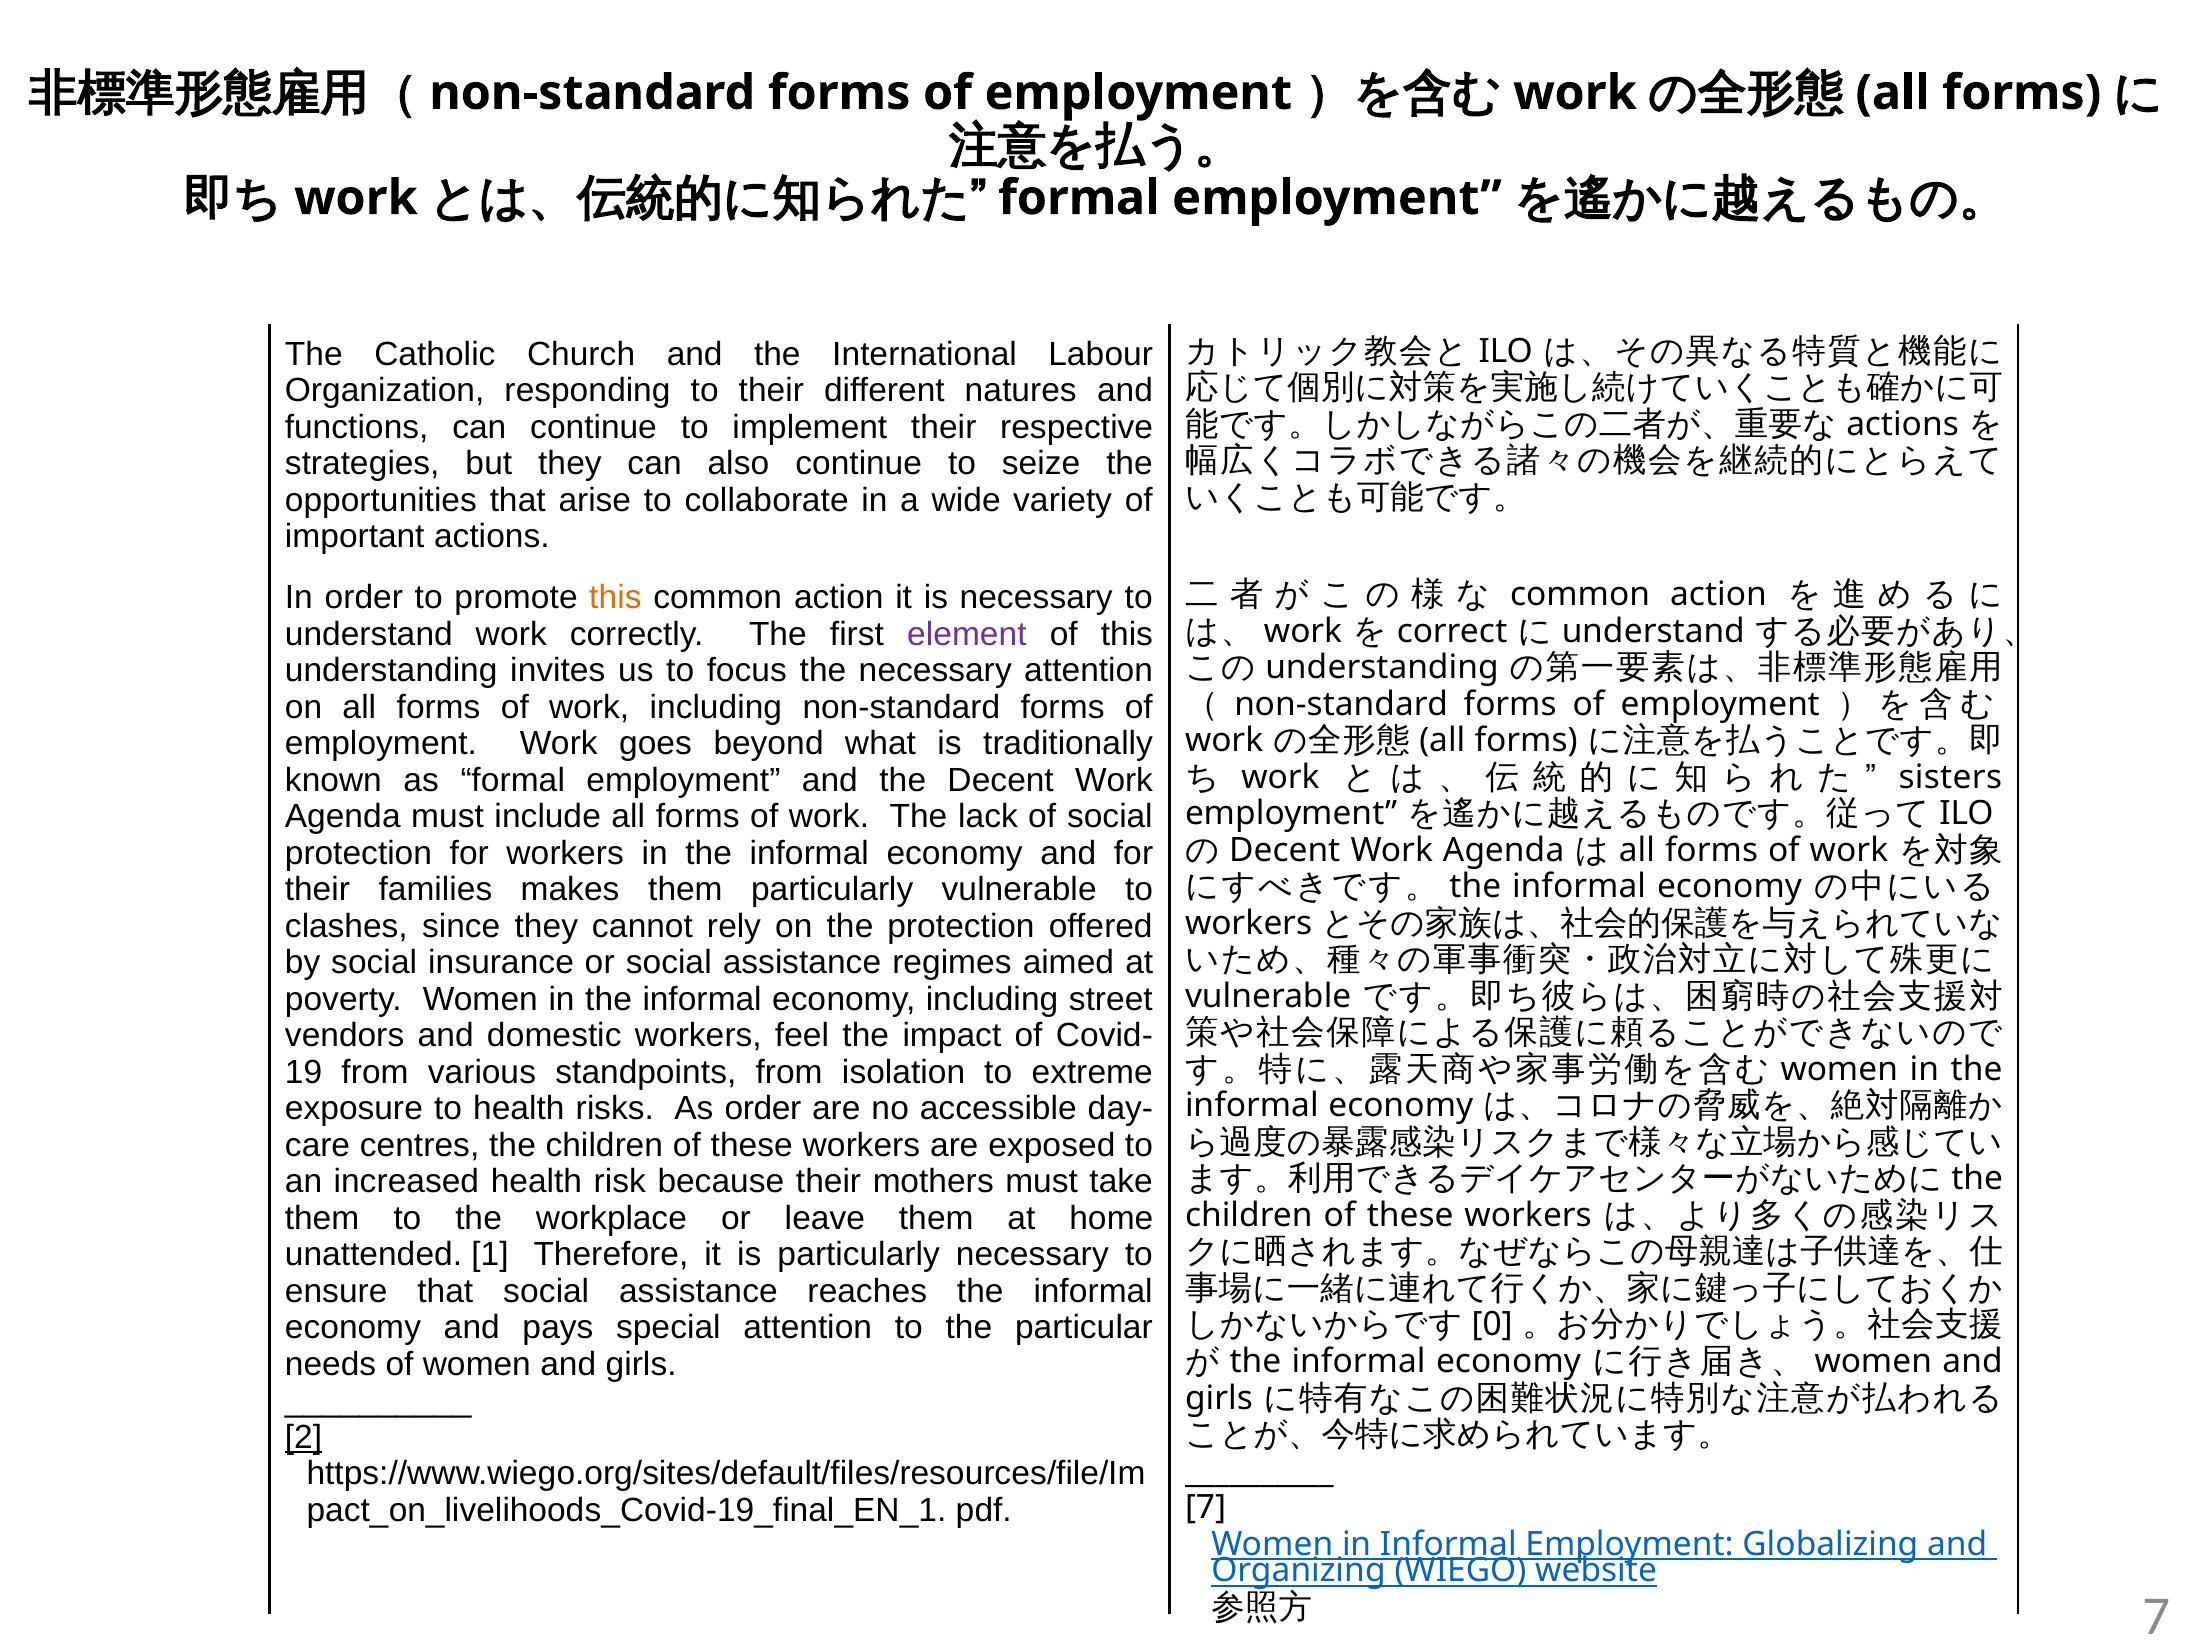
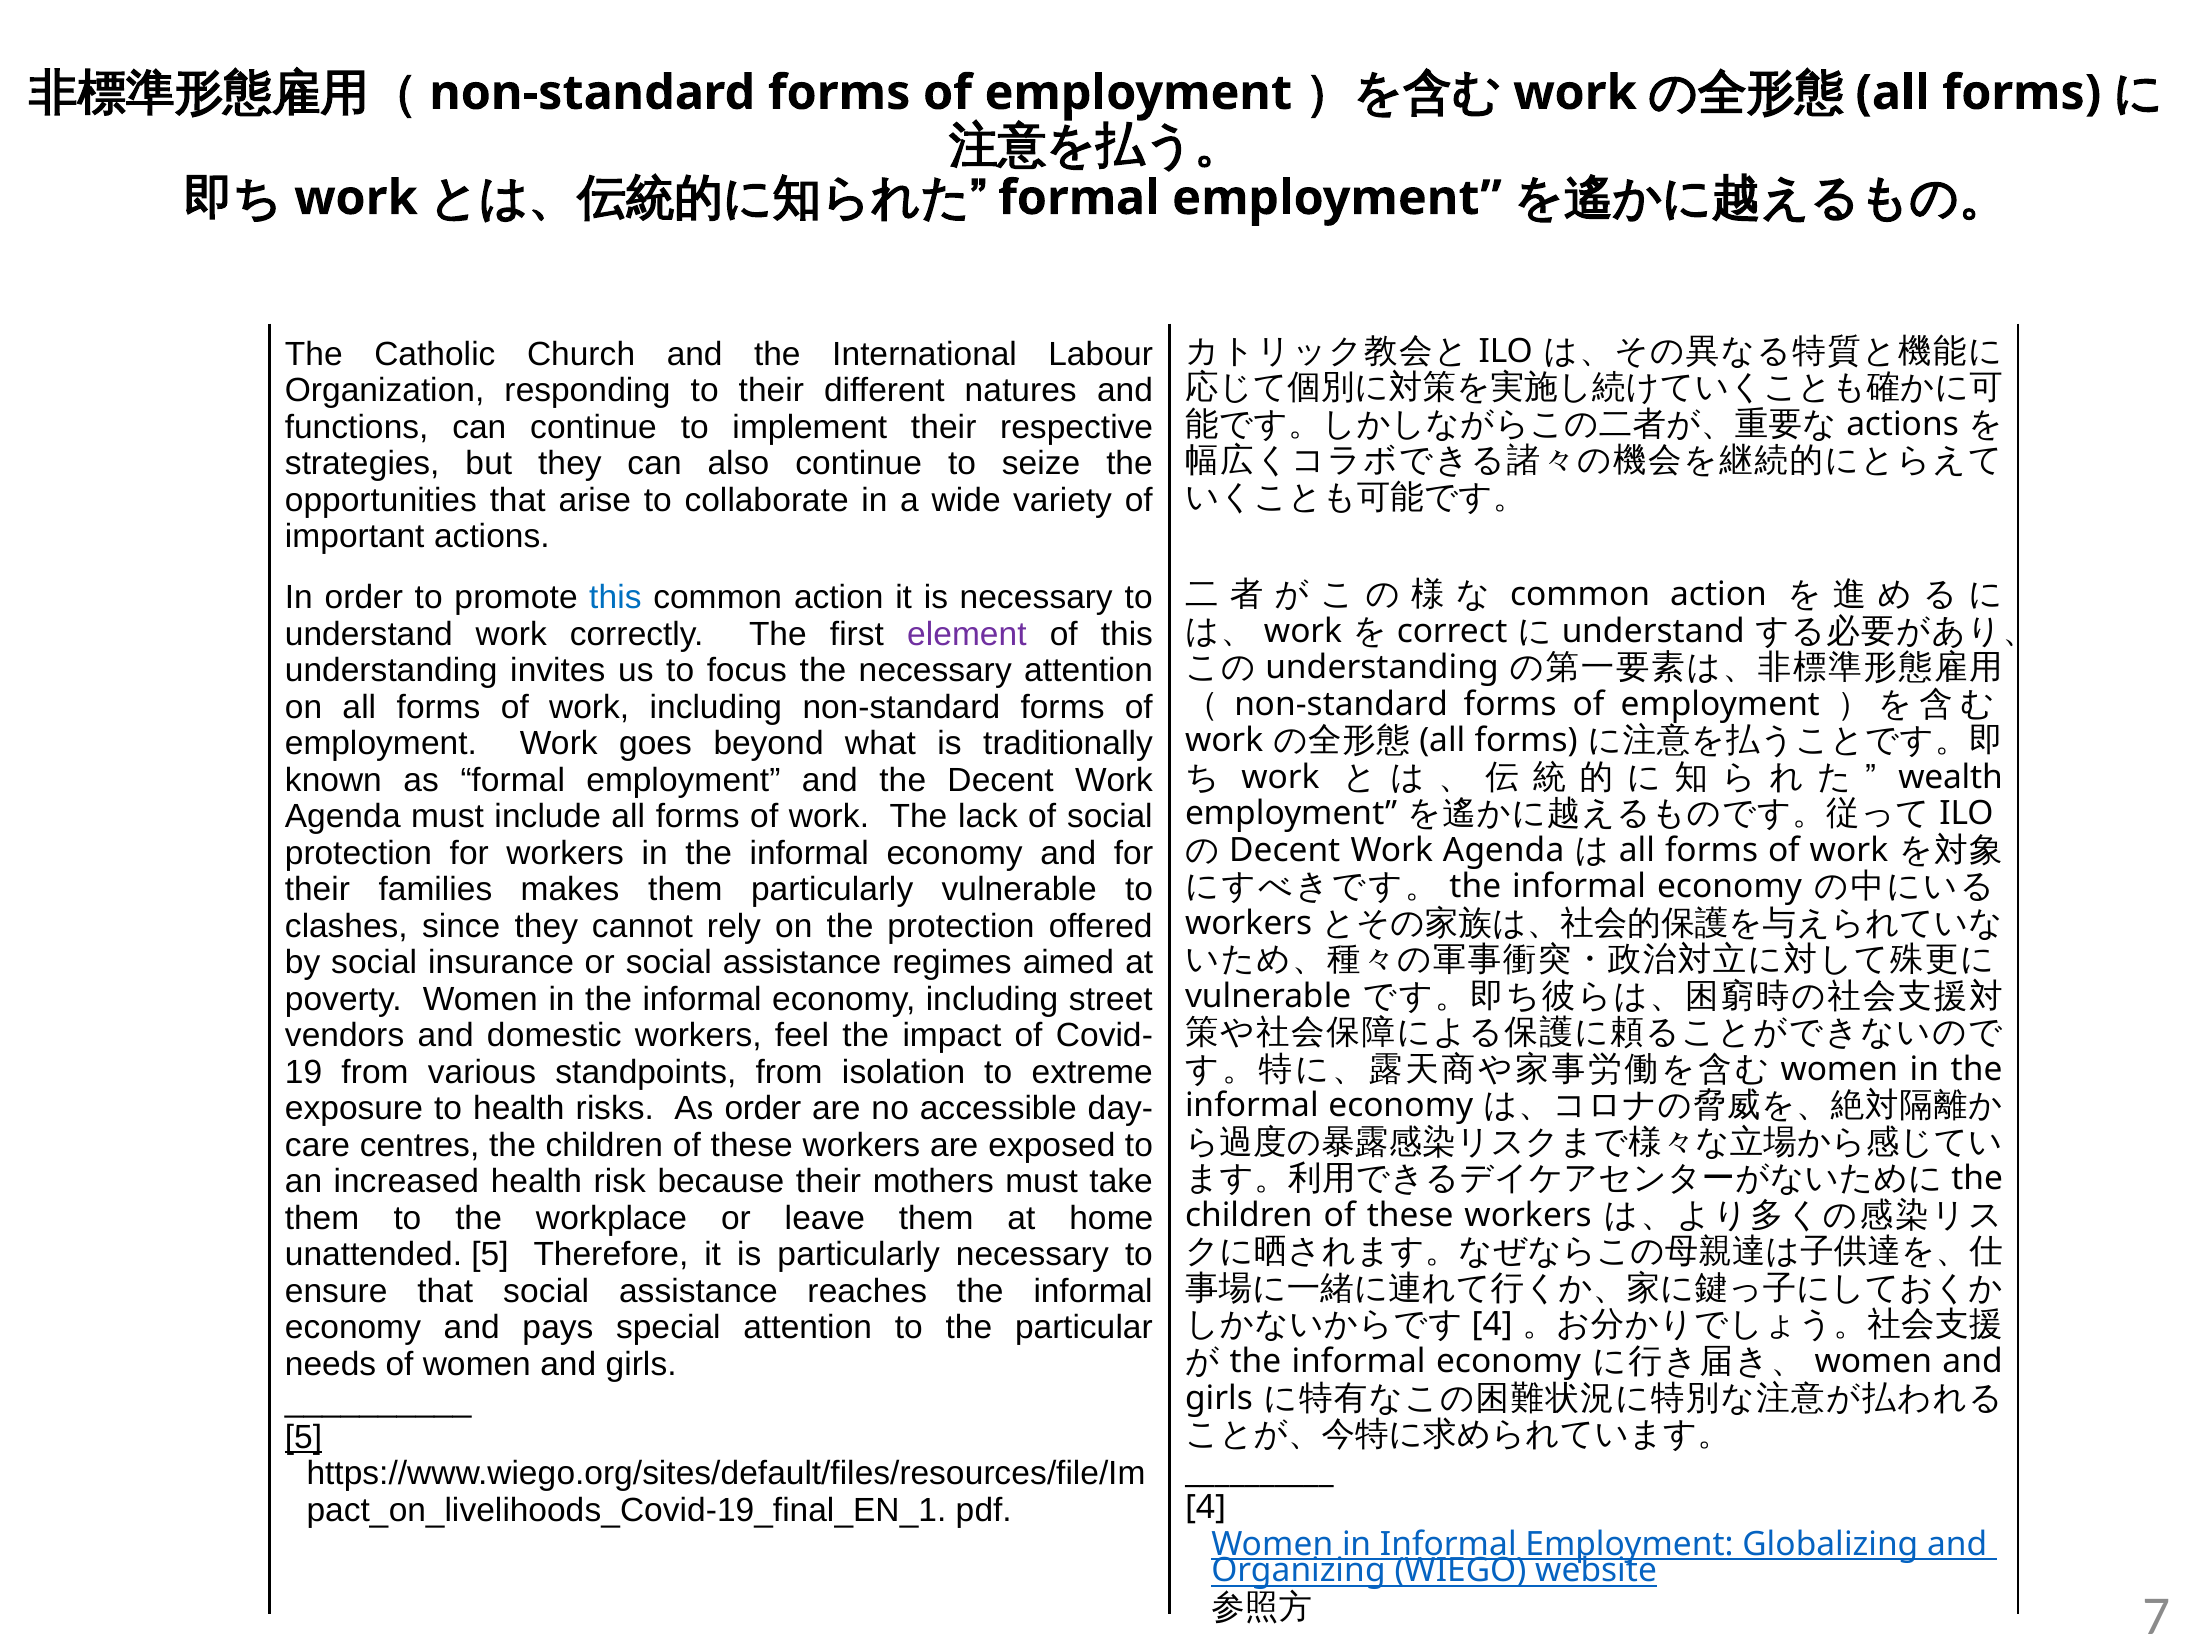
this at (615, 598) colour: orange -> blue
sisters: sisters -> wealth
unattended 1: 1 -> 5
0 at (1492, 1325): 0 -> 4
2 at (303, 1437): 2 -> 5
7 at (1206, 1507): 7 -> 4
